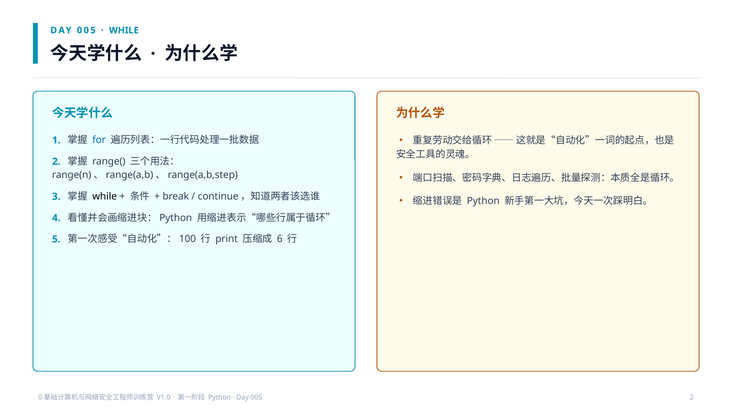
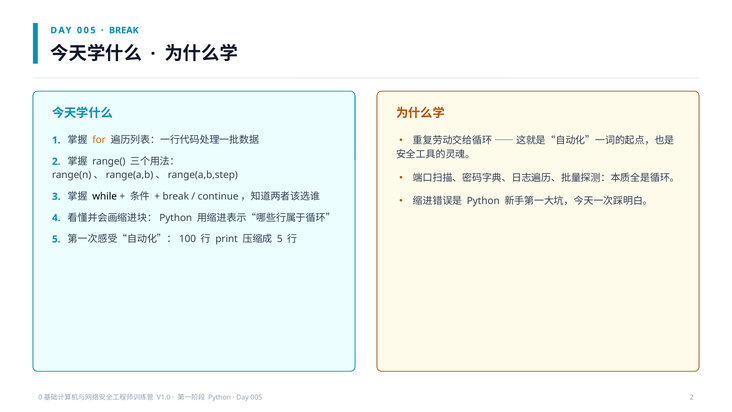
WHILE at (124, 30): WHILE -> BREAK
for colour: blue -> orange
6 at (280, 239): 6 -> 5
